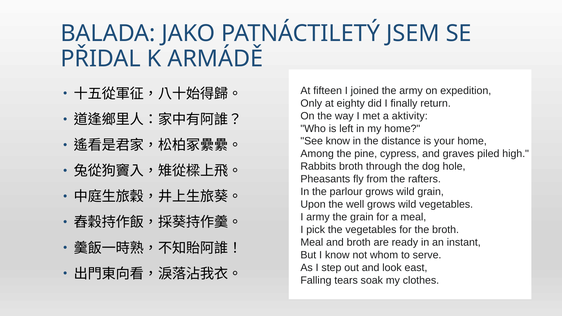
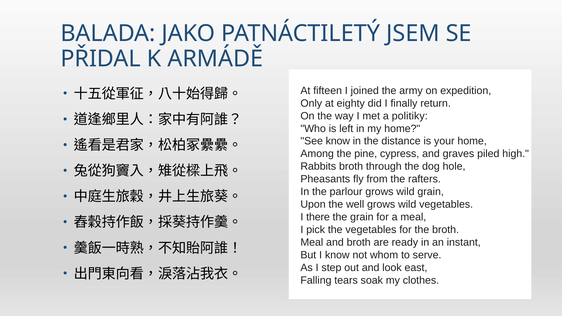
aktivity: aktivity -> politiky
I army: army -> there
